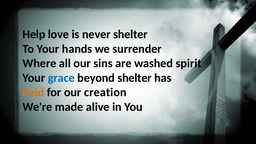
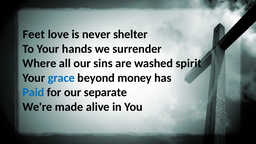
Help: Help -> Feet
beyond shelter: shelter -> money
Paid colour: orange -> blue
creation: creation -> separate
